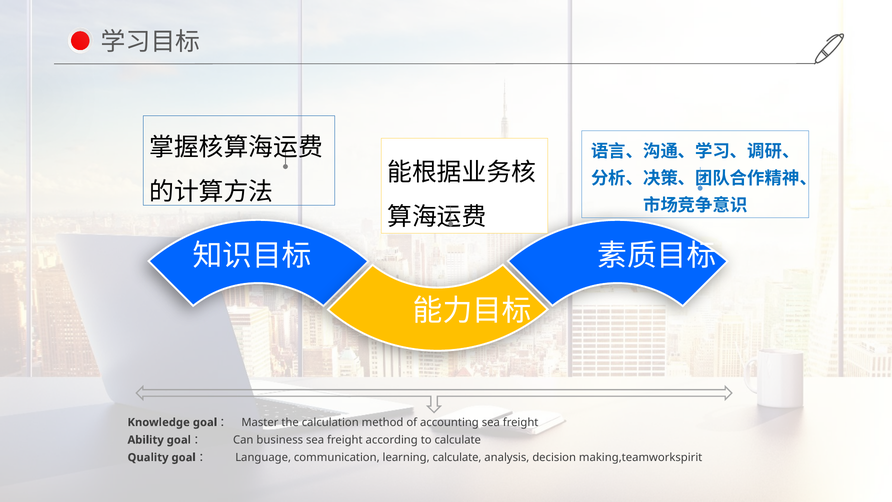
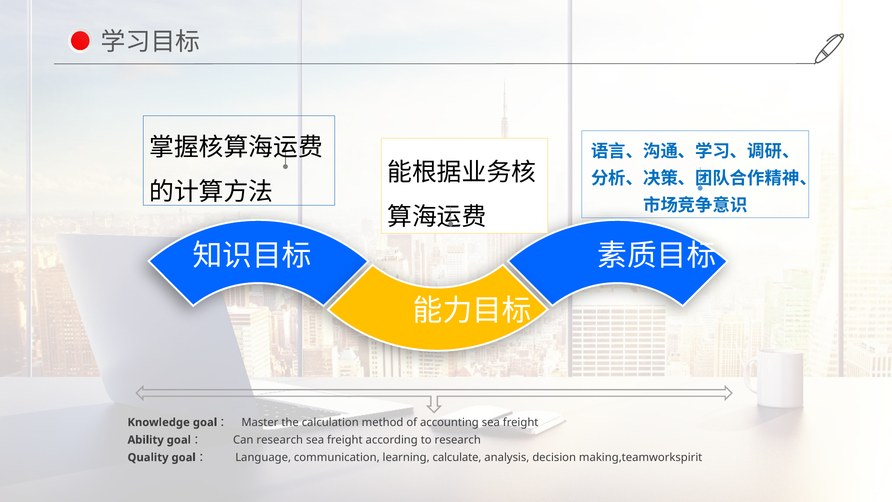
Can business: business -> research
to calculate: calculate -> research
